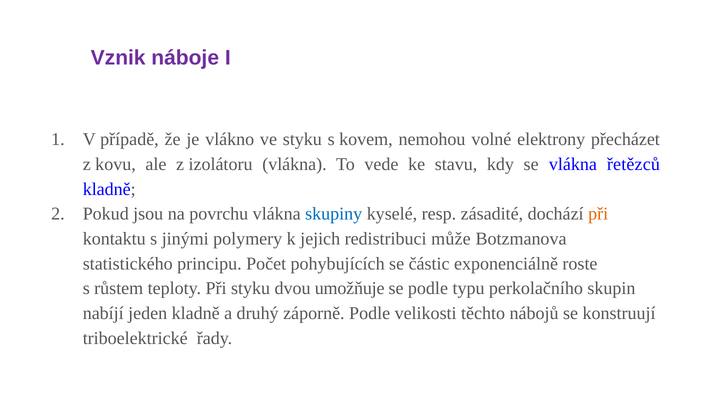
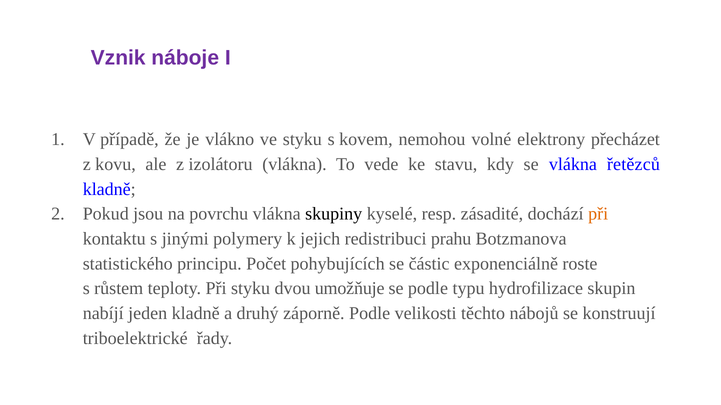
skupiny colour: blue -> black
může: může -> prahu
perkolačního: perkolačního -> hydrofilizace
